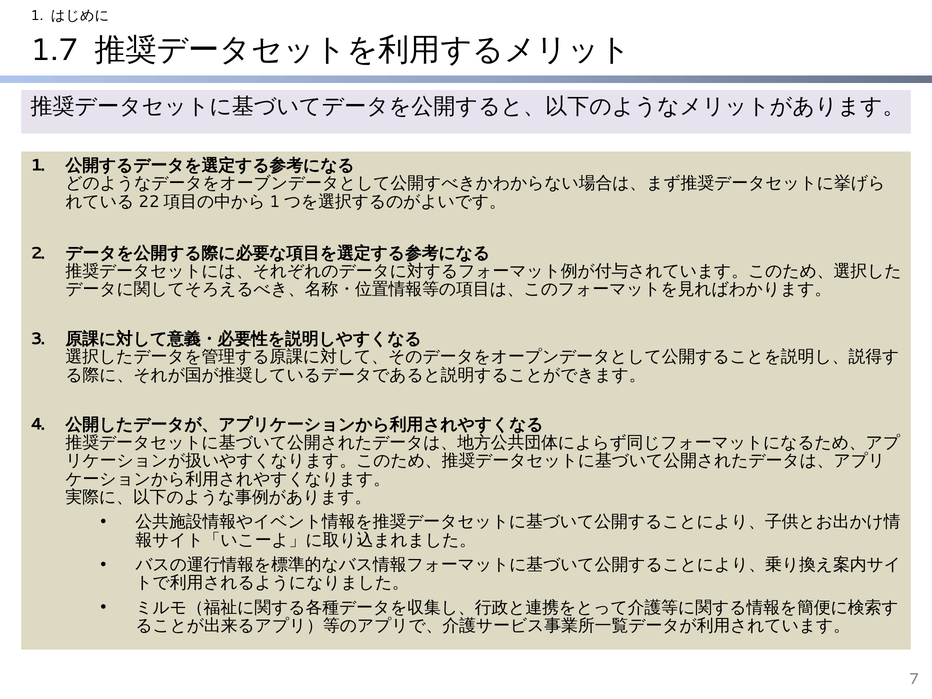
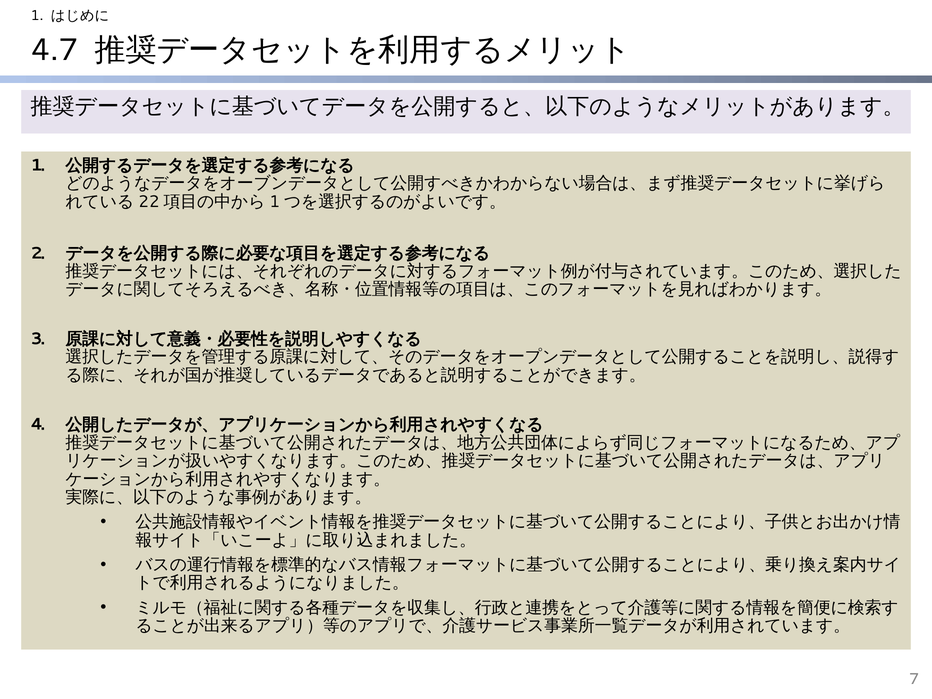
1.7: 1.7 -> 4.7
